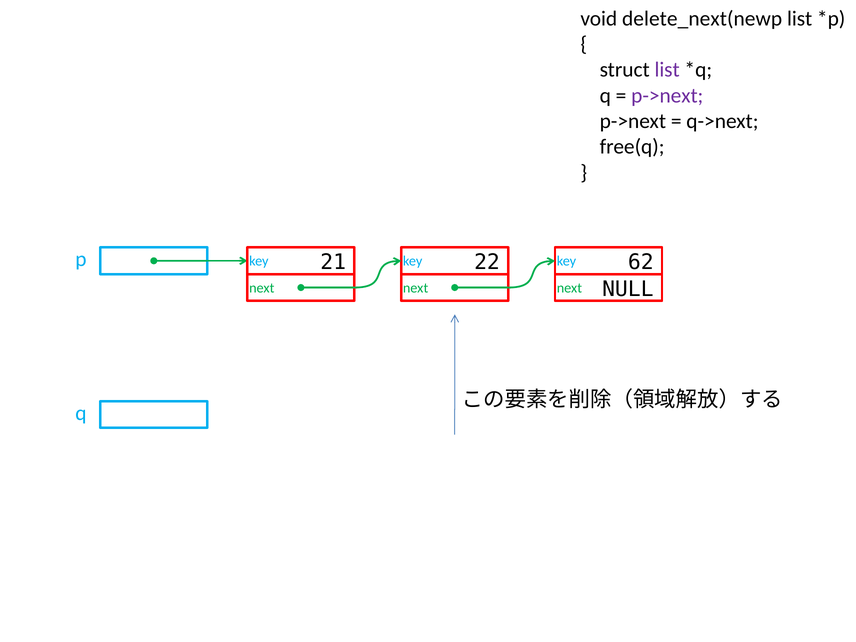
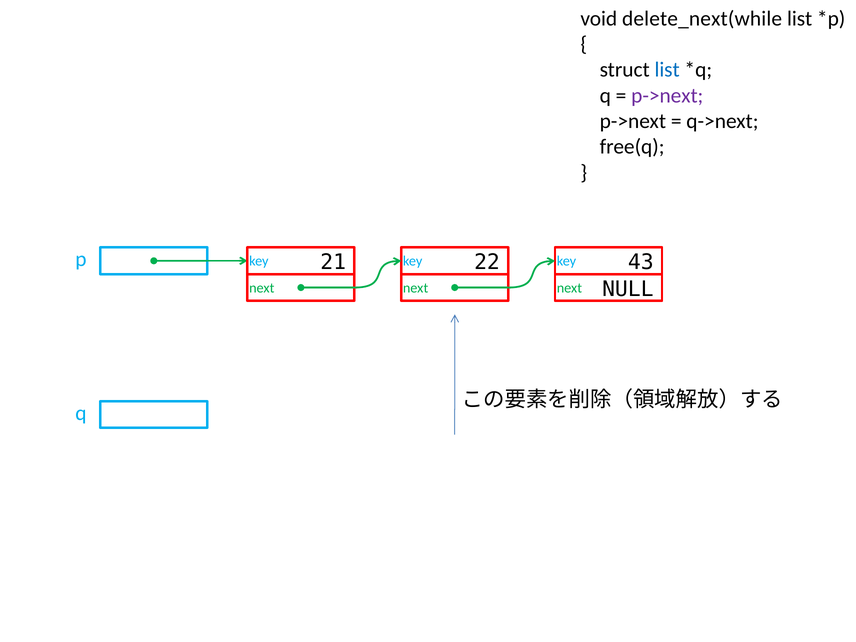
delete_next(newp: delete_next(newp -> delete_next(while
list at (667, 70) colour: purple -> blue
62: 62 -> 43
